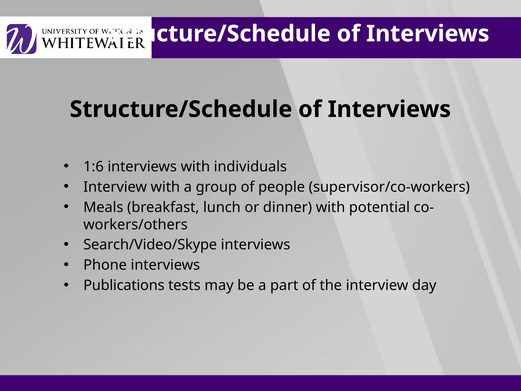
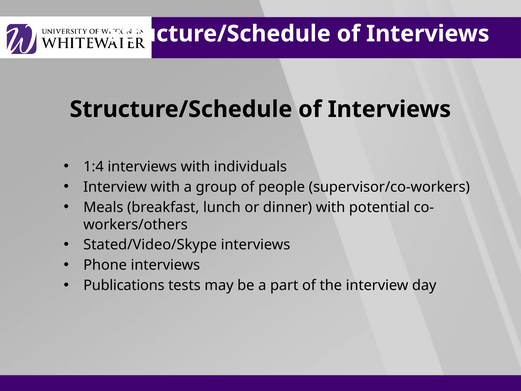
1:6: 1:6 -> 1:4
Search/Video/Skype: Search/Video/Skype -> Stated/Video/Skype
